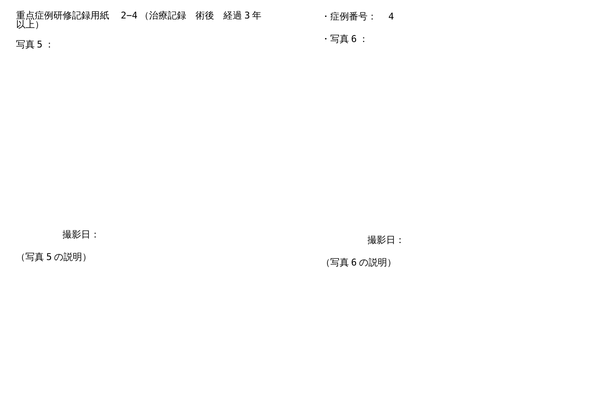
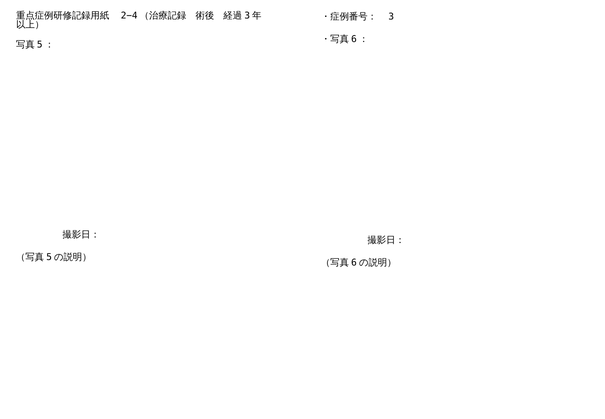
4: 4 -> 3
